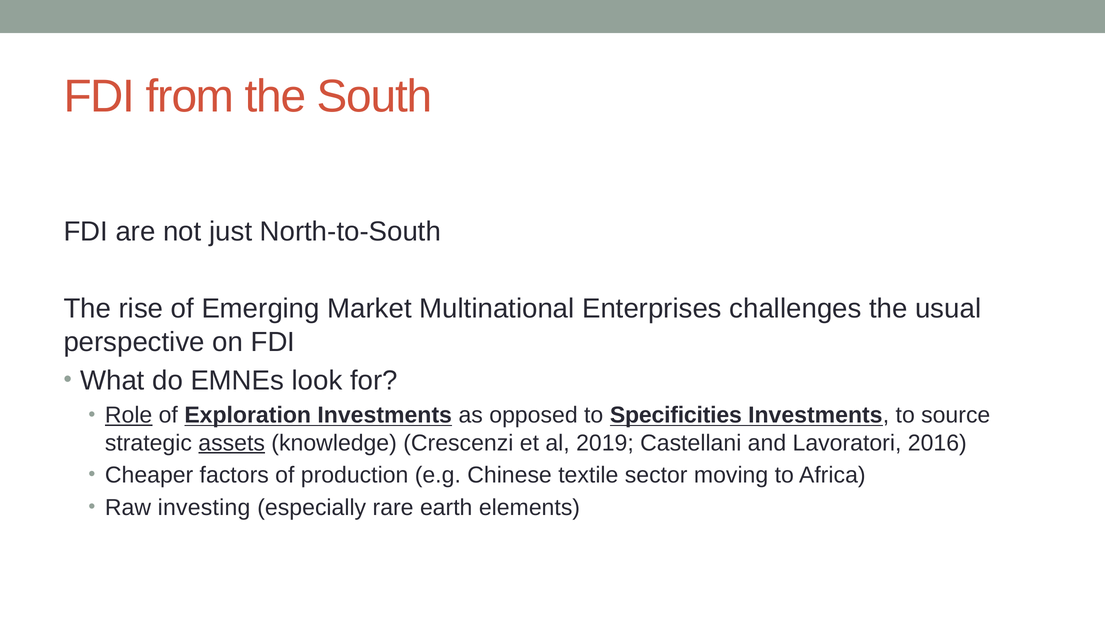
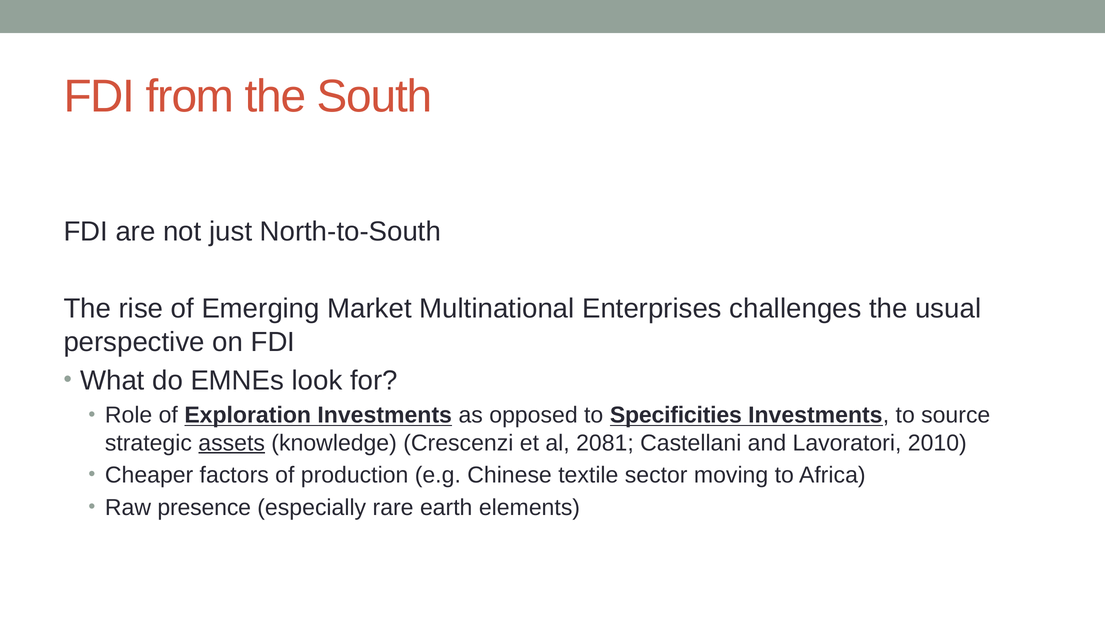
Role underline: present -> none
2019: 2019 -> 2081
2016: 2016 -> 2010
investing: investing -> presence
